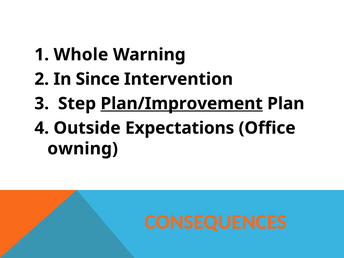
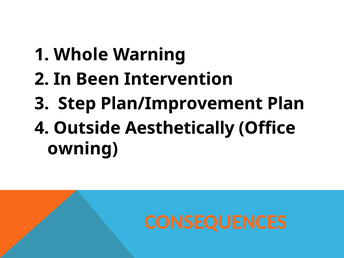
Since: Since -> Been
Plan/Improvement underline: present -> none
Expectations: Expectations -> Aesthetically
